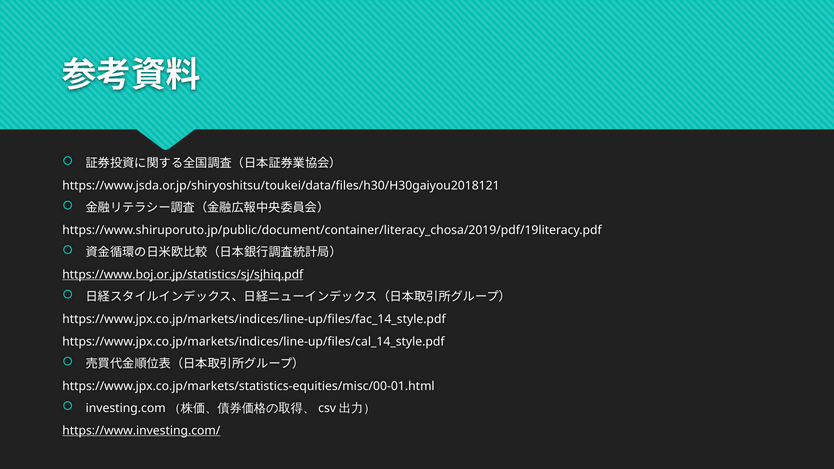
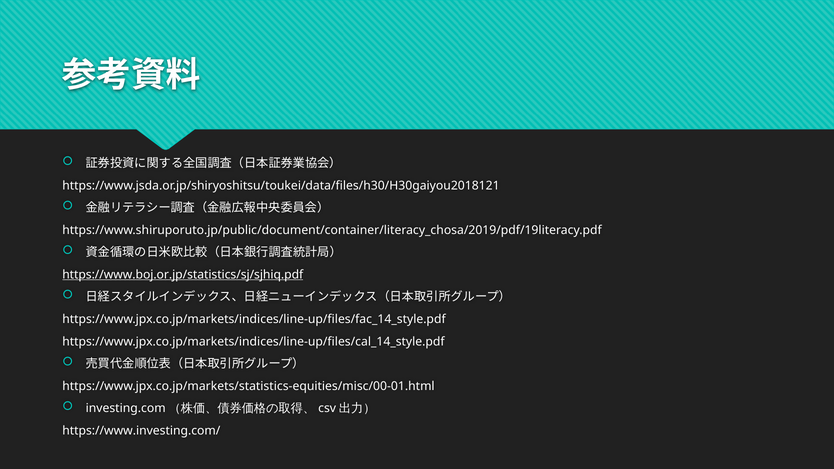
https://www.investing.com/ underline: present -> none
